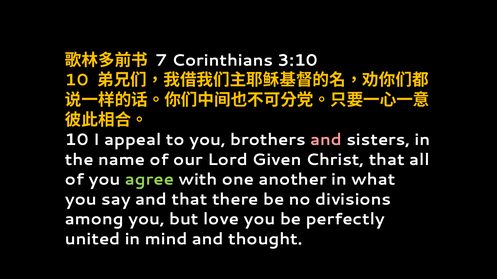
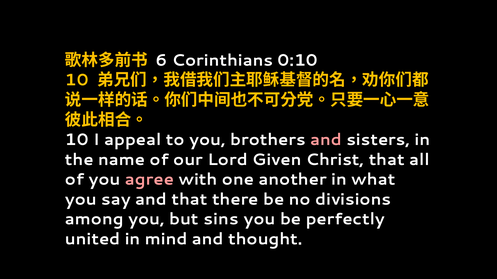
7: 7 -> 6
3:10: 3:10 -> 0:10
agree colour: light green -> pink
love: love -> sins
